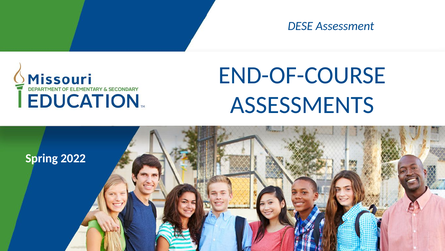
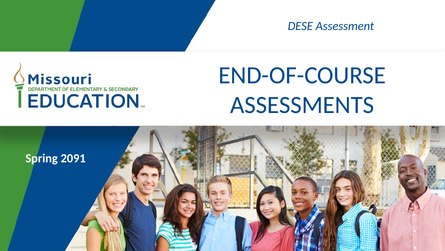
2022: 2022 -> 2091
